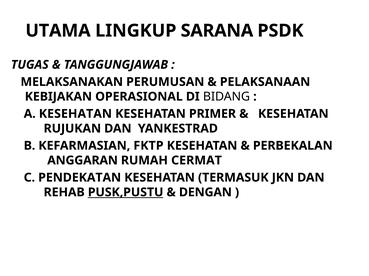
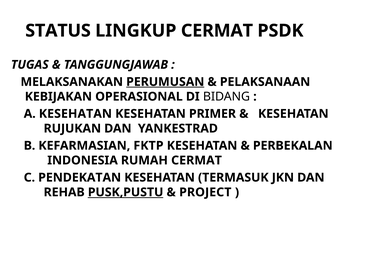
UTAMA: UTAMA -> STATUS
LINGKUP SARANA: SARANA -> CERMAT
PERUMUSAN underline: none -> present
ANGGARAN: ANGGARAN -> INDONESIA
DENGAN: DENGAN -> PROJECT
